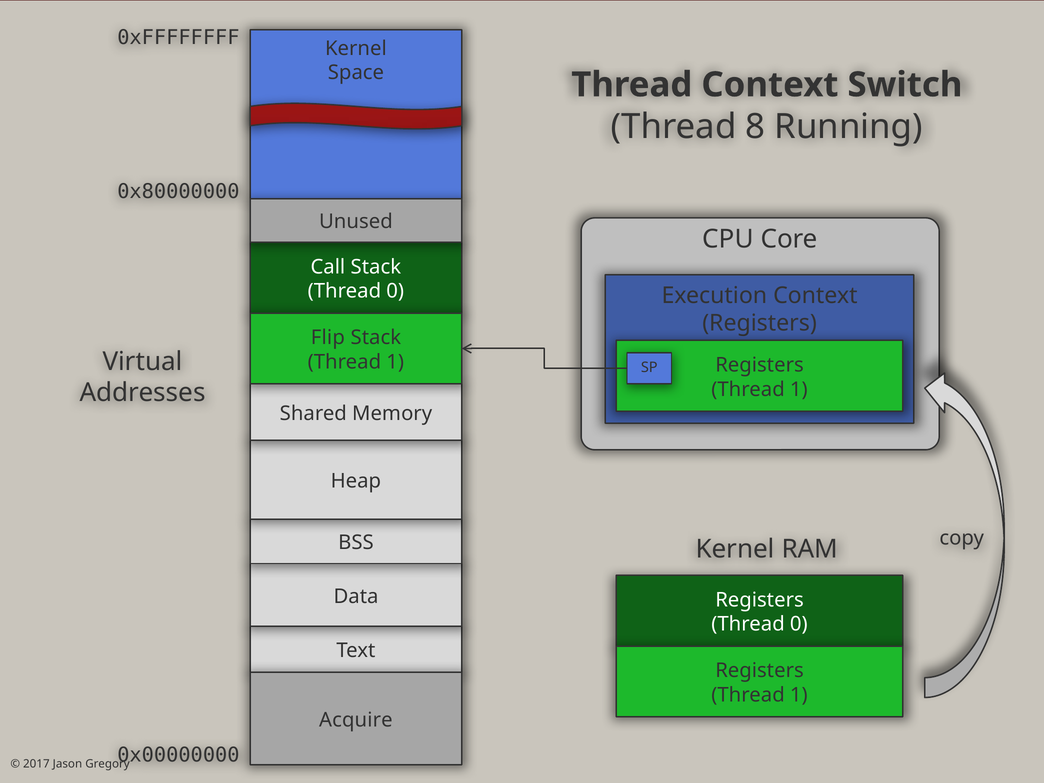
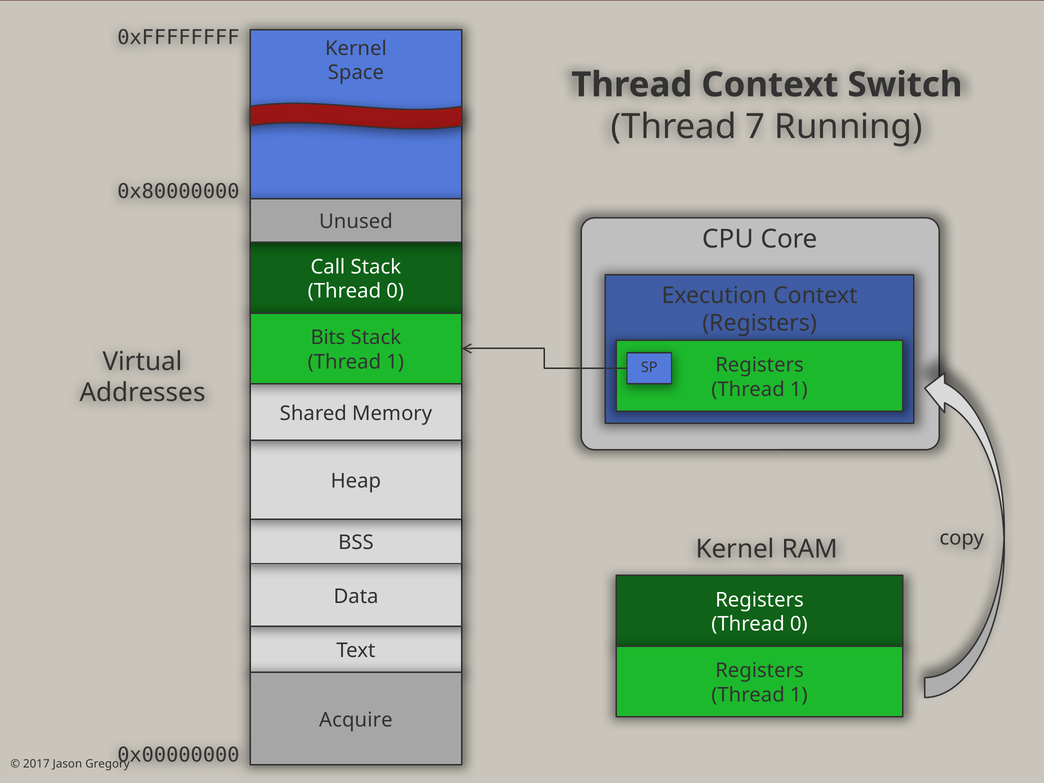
8: 8 -> 7
Flip: Flip -> Bits
